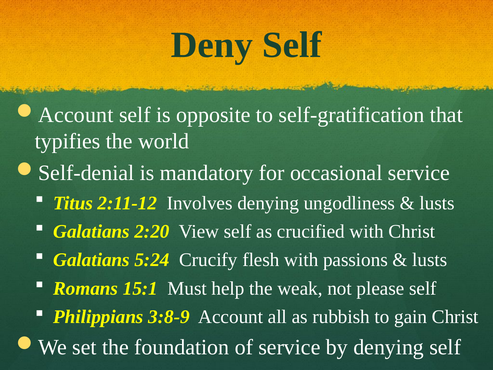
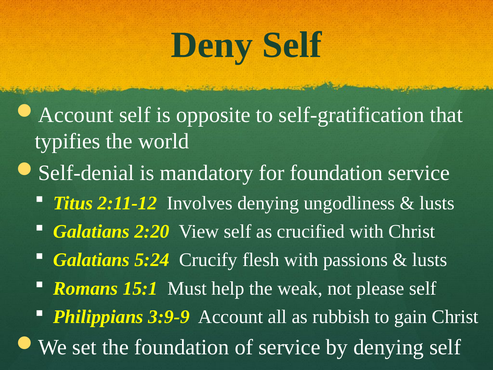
for occasional: occasional -> foundation
3:8-9: 3:8-9 -> 3:9-9
